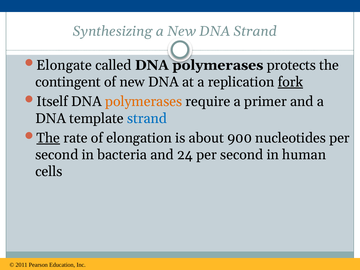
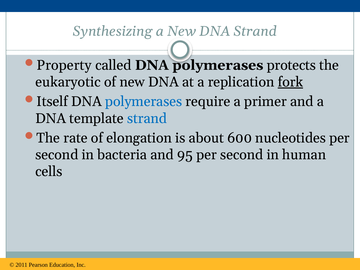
Elongate: Elongate -> Property
contingent: contingent -> eukaryotic
polymerases at (144, 102) colour: orange -> blue
The at (48, 138) underline: present -> none
900: 900 -> 600
24: 24 -> 95
